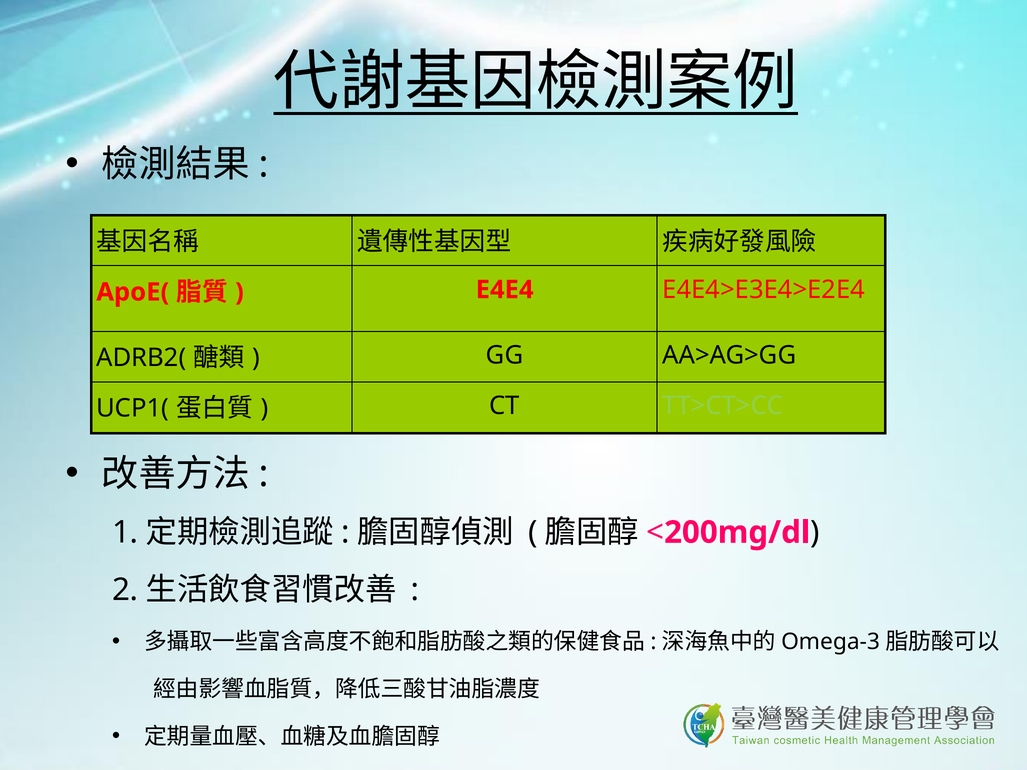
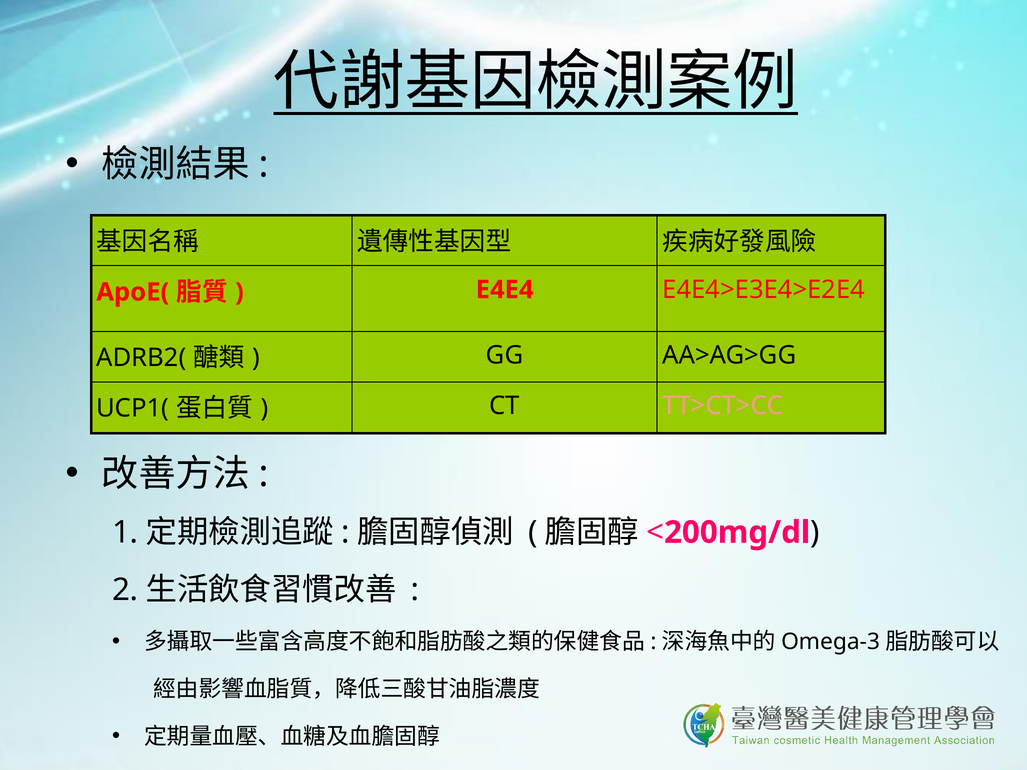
TT>CT>CC colour: light green -> pink
